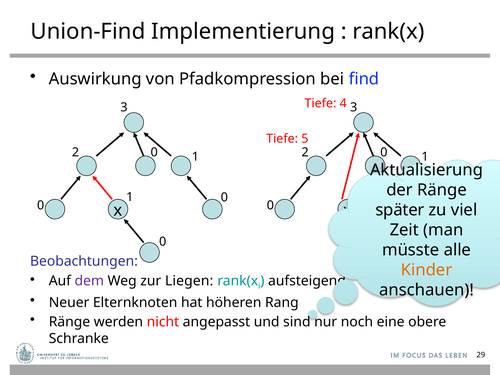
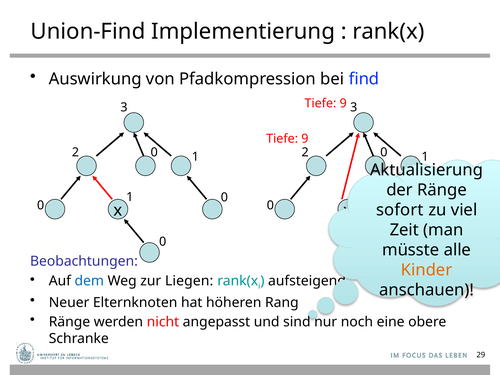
4 at (343, 103): 4 -> 9
5 at (305, 139): 5 -> 9
später: später -> sofort
dem colour: purple -> blue
